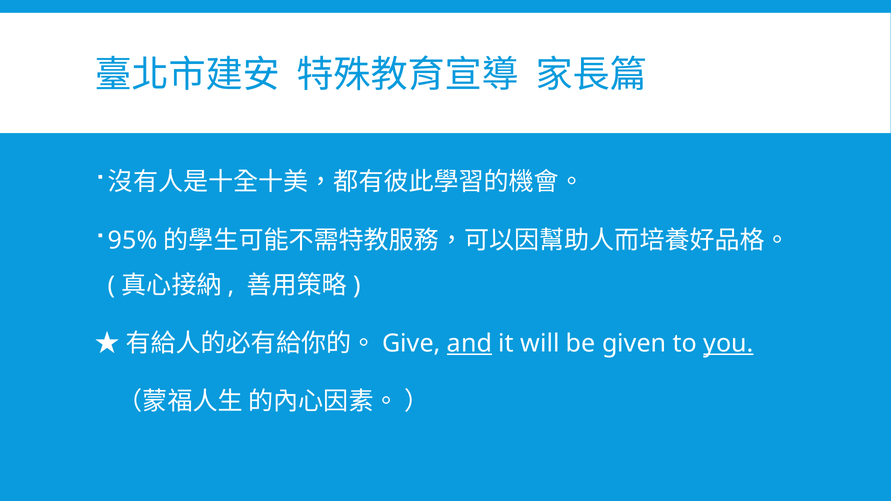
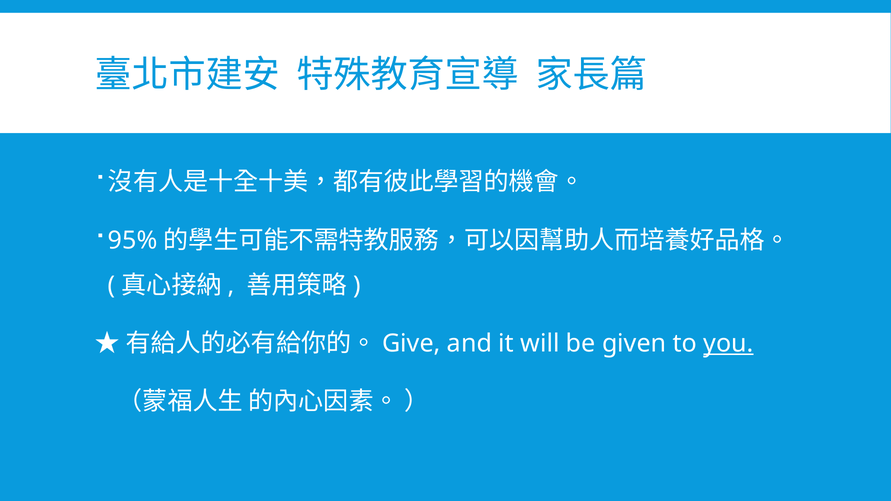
and underline: present -> none
